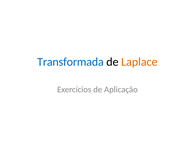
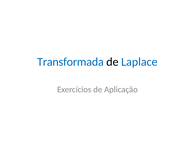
Laplace colour: orange -> blue
